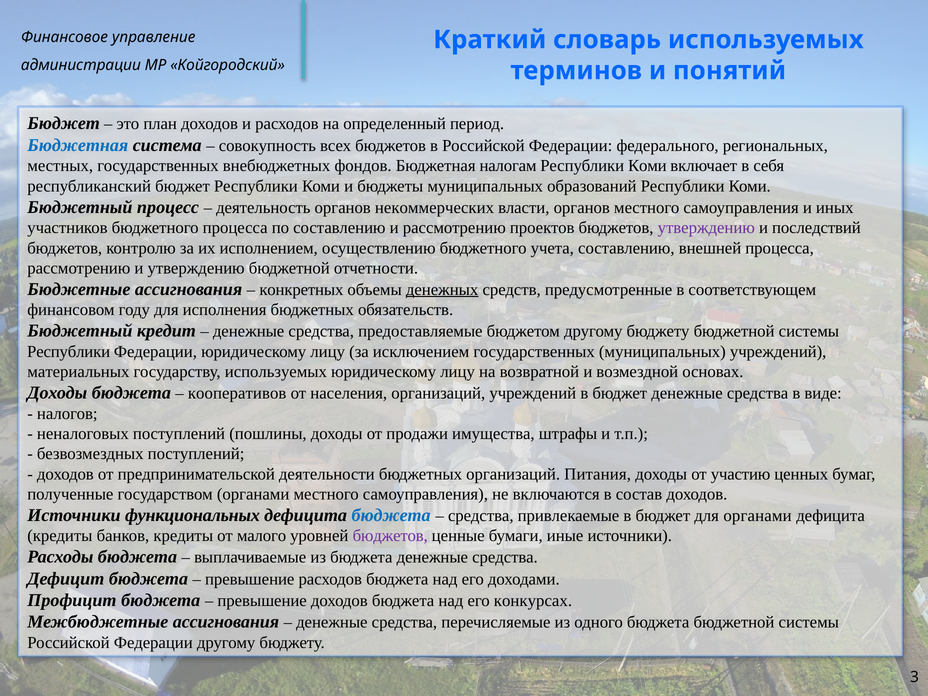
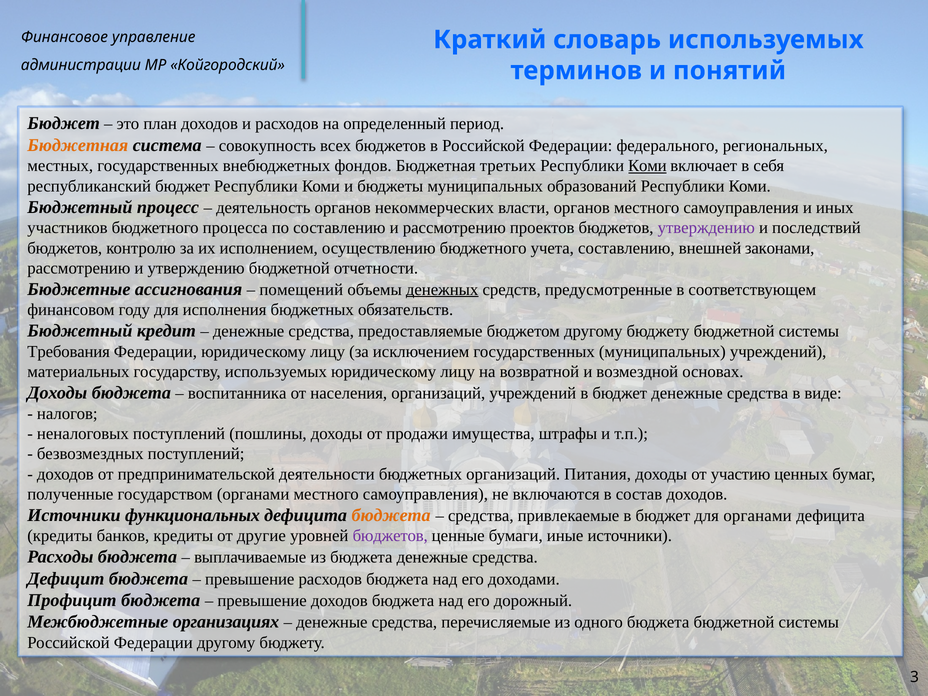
Бюджетная at (78, 145) colour: blue -> orange
налогам: налогам -> третьих
Коми at (647, 166) underline: none -> present
внешней процесса: процесса -> законами
конкретных: конкретных -> помещений
Республики at (69, 352): Республики -> Требования
кооперативов: кооперативов -> воспитанника
бюджета at (391, 515) colour: blue -> orange
малого: малого -> другие
конкурсах: конкурсах -> дорожный
Межбюджетные ассигнования: ассигнования -> организациях
